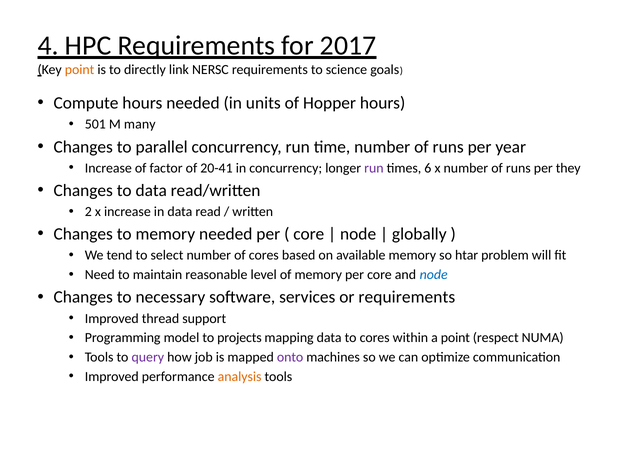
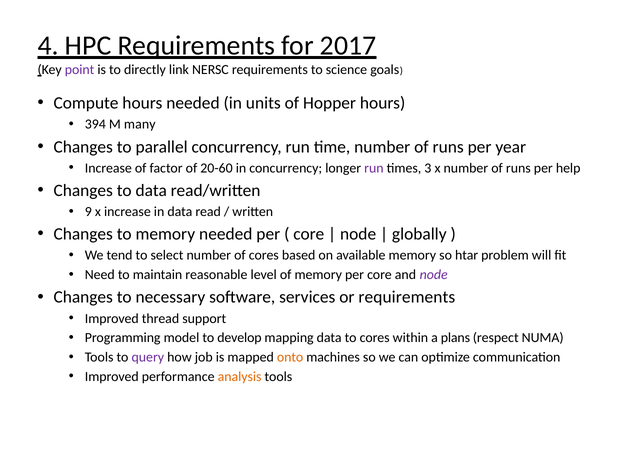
point at (80, 70) colour: orange -> purple
501: 501 -> 394
20-41: 20-41 -> 20-60
6: 6 -> 3
they: they -> help
2: 2 -> 9
node at (434, 275) colour: blue -> purple
projects: projects -> develop
a point: point -> plans
onto colour: purple -> orange
